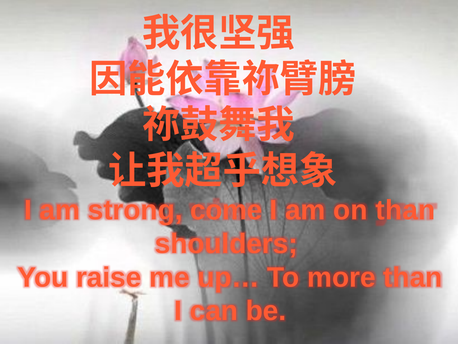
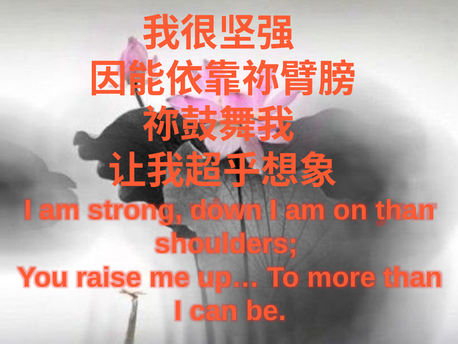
come: come -> down
